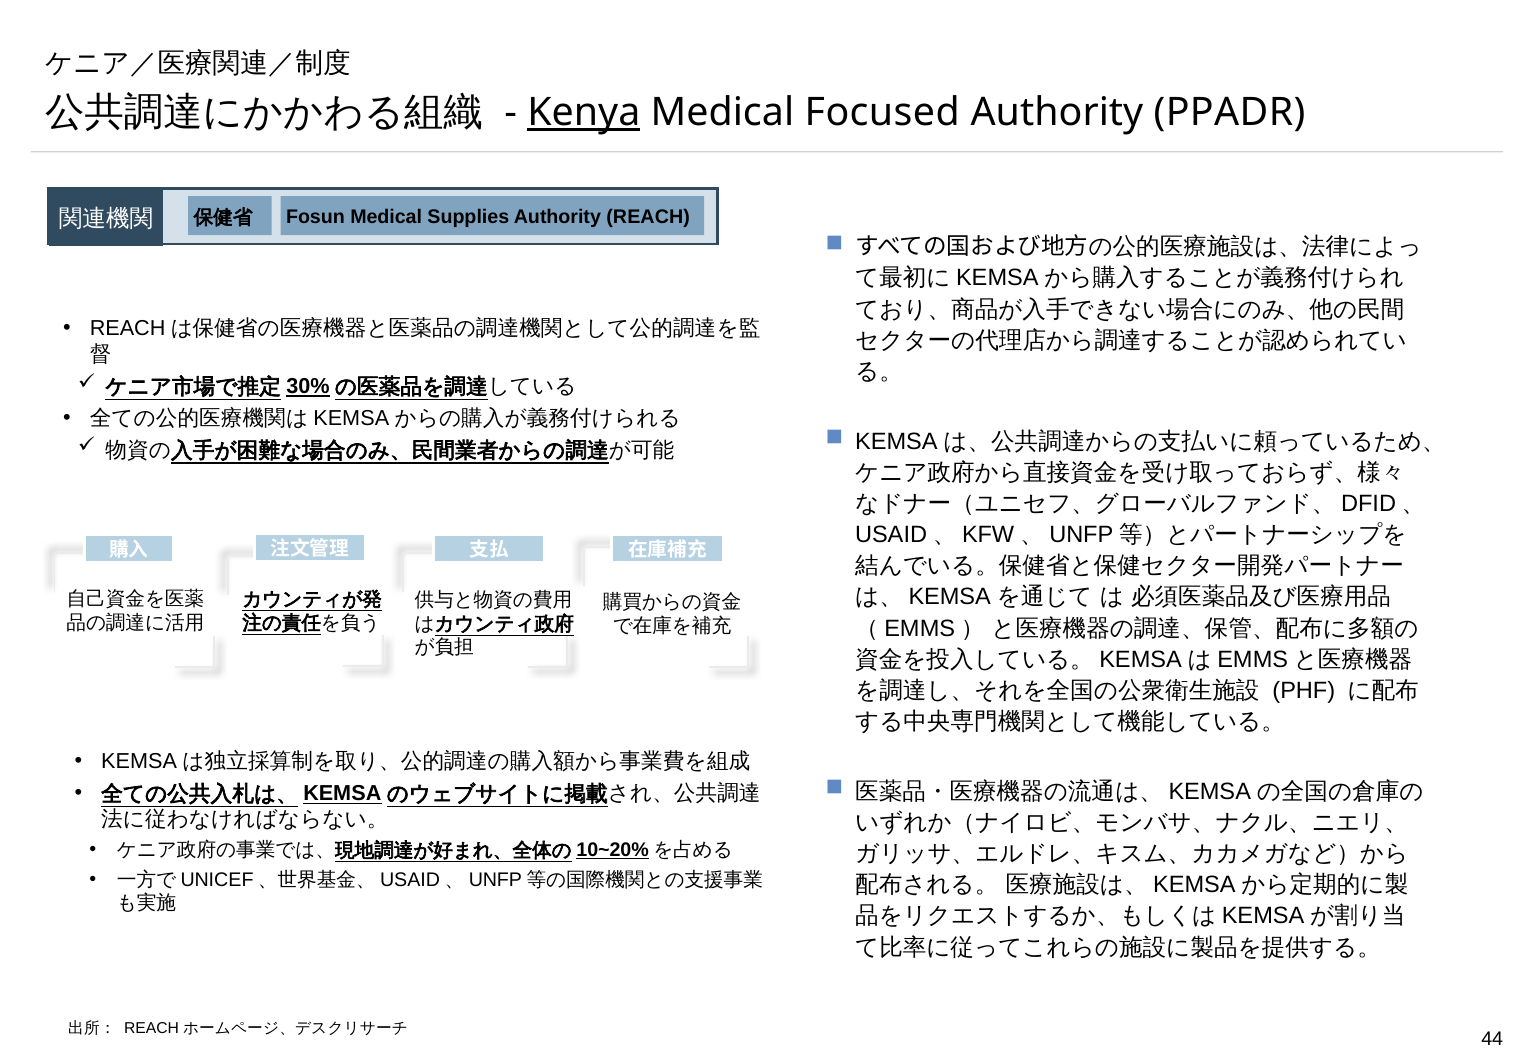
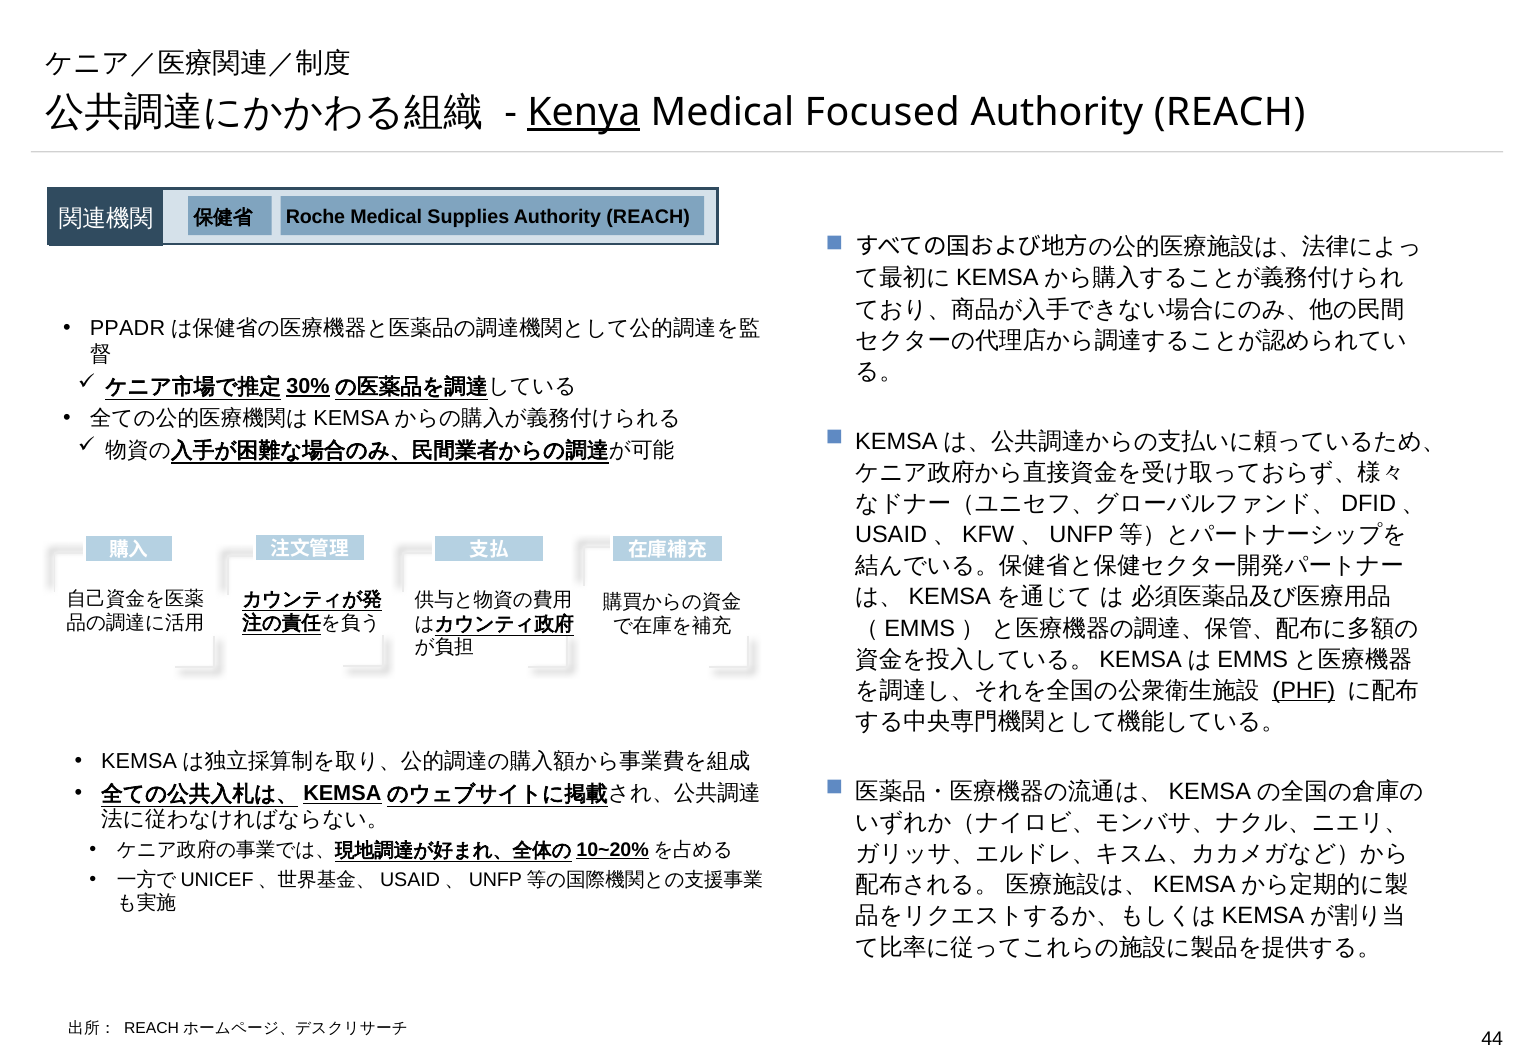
PPADR at (1230, 113): PPADR -> REACH
Fosun: Fosun -> Roche
REACH at (128, 329): REACH -> PPADR
PHF underline: none -> present
